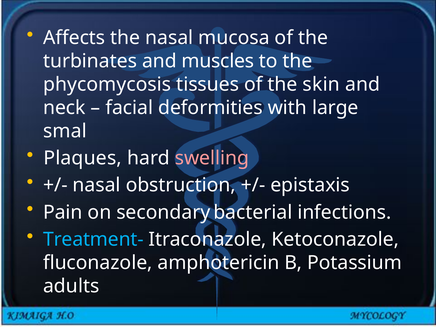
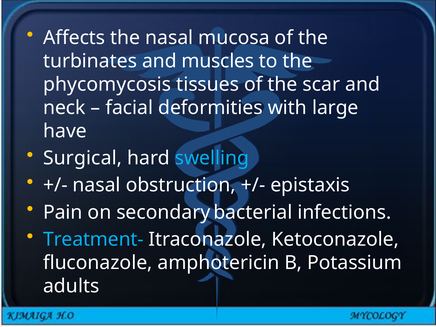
skin: skin -> scar
smal: smal -> have
Plaques: Plaques -> Surgical
swelling colour: pink -> light blue
